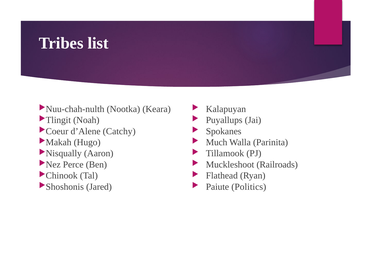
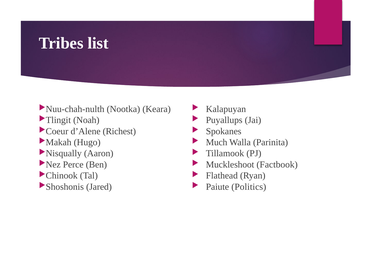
Catchy: Catchy -> Richest
Railroads: Railroads -> Factbook
